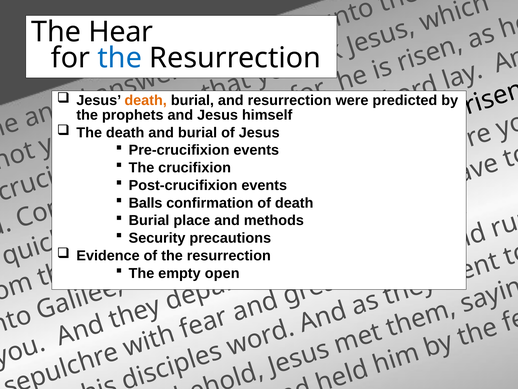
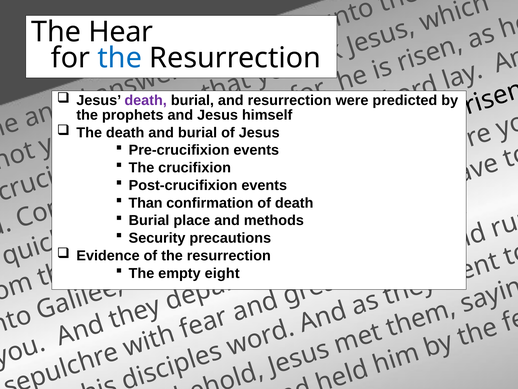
death at (146, 100) colour: orange -> purple
Balls: Balls -> Than
open: open -> eight
